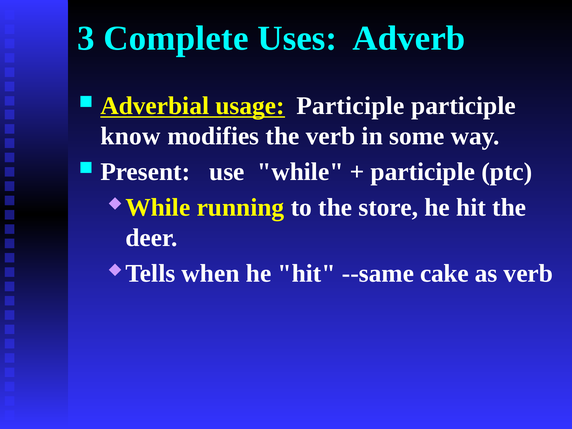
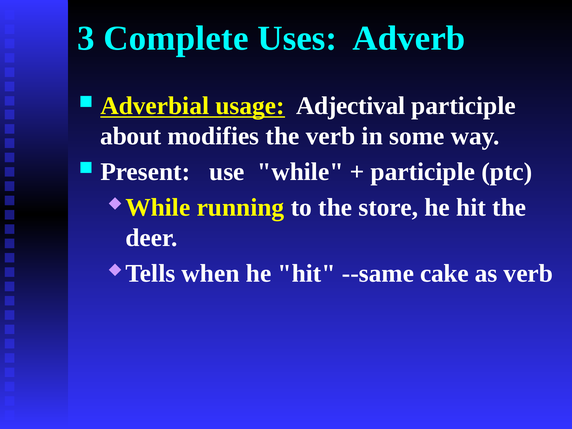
usage Participle: Participle -> Adjectival
know: know -> about
